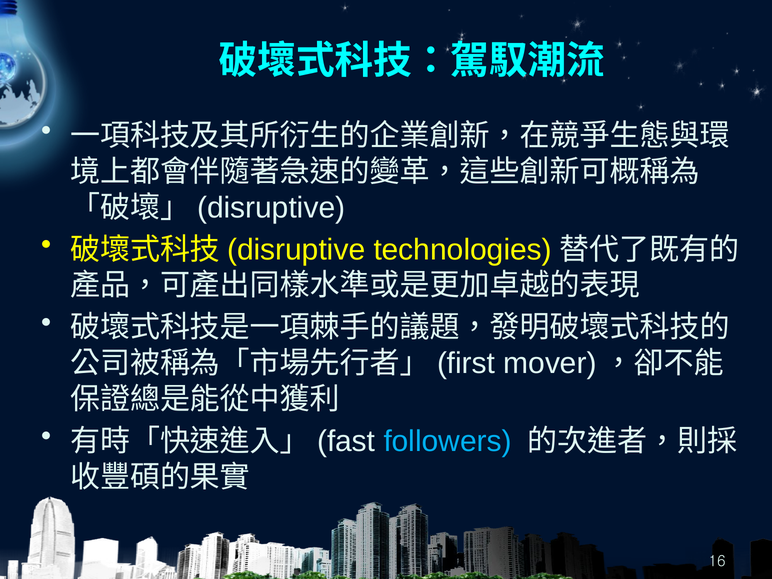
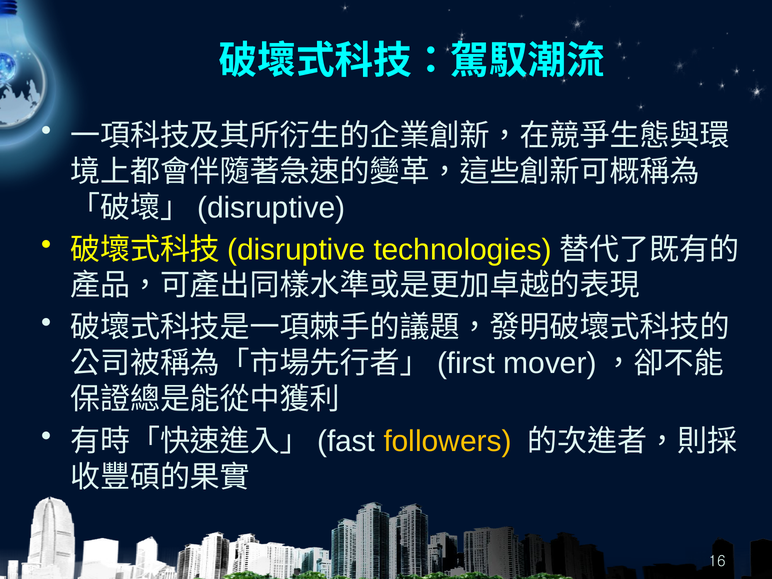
followers colour: light blue -> yellow
